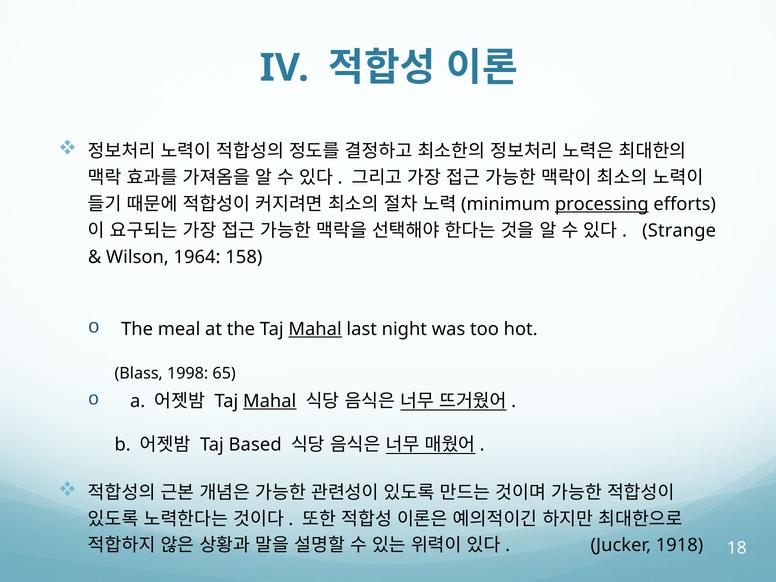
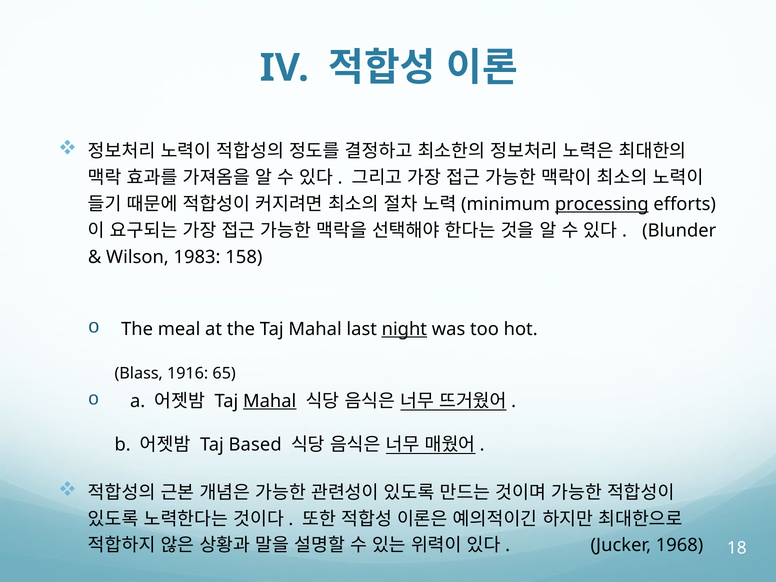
Strange: Strange -> Blunder
1964: 1964 -> 1983
Mahal at (315, 329) underline: present -> none
night underline: none -> present
1998: 1998 -> 1916
1918: 1918 -> 1968
